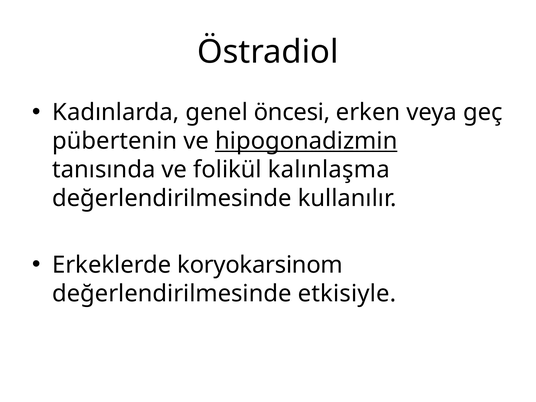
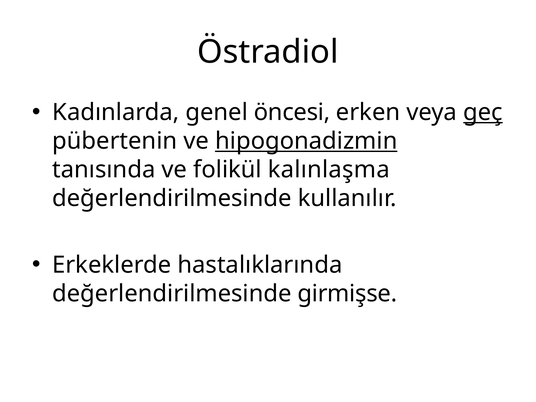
geç underline: none -> present
koryokarsinom: koryokarsinom -> hastalıklarında
etkisiyle: etkisiyle -> girmişse
